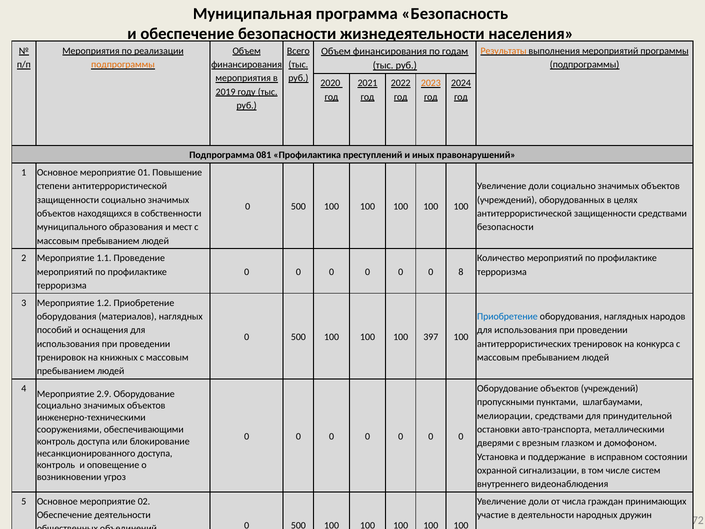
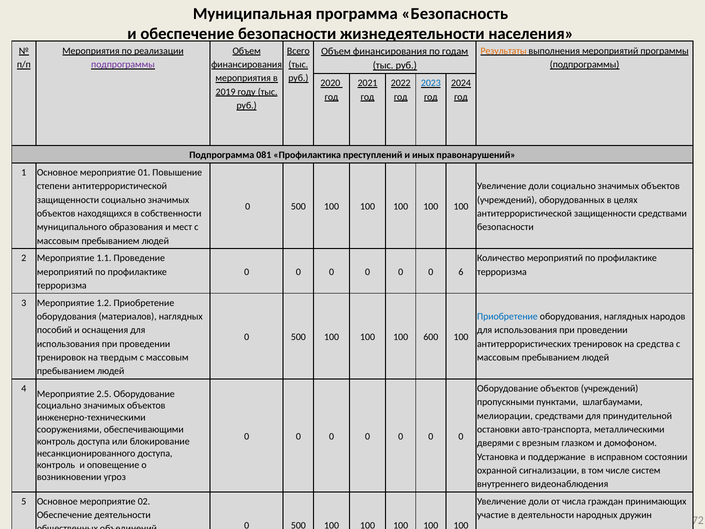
подпрограммы at (123, 64) colour: orange -> purple
2023 colour: orange -> blue
8: 8 -> 6
397: 397 -> 600
конкурса: конкурса -> средства
книжных: книжных -> твердым
2.9: 2.9 -> 2.5
